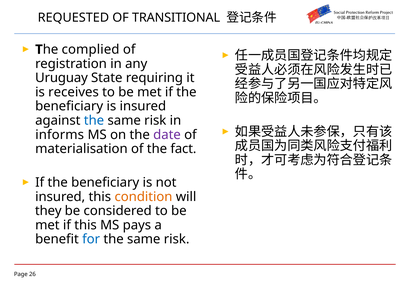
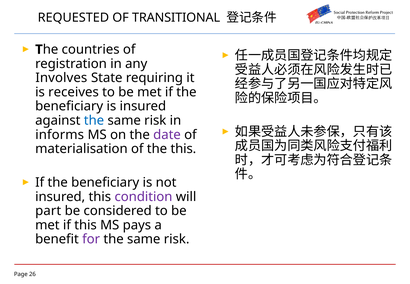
complied: complied -> countries
Uruguay: Uruguay -> Involves
the fact: fact -> this
condition colour: orange -> purple
they: they -> part
for colour: blue -> purple
